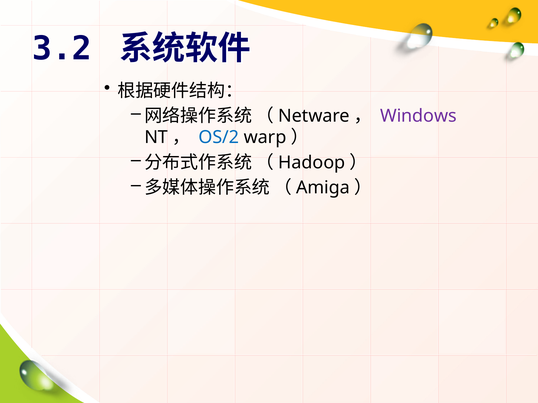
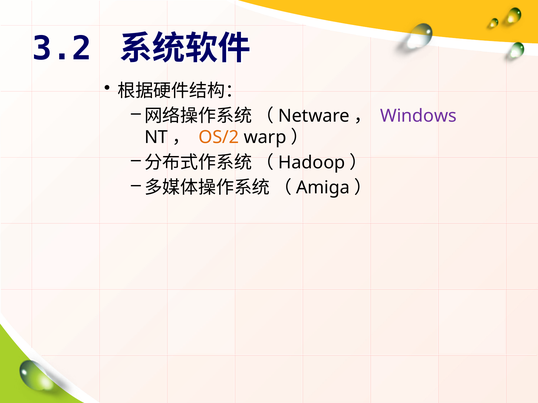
OS/2 colour: blue -> orange
